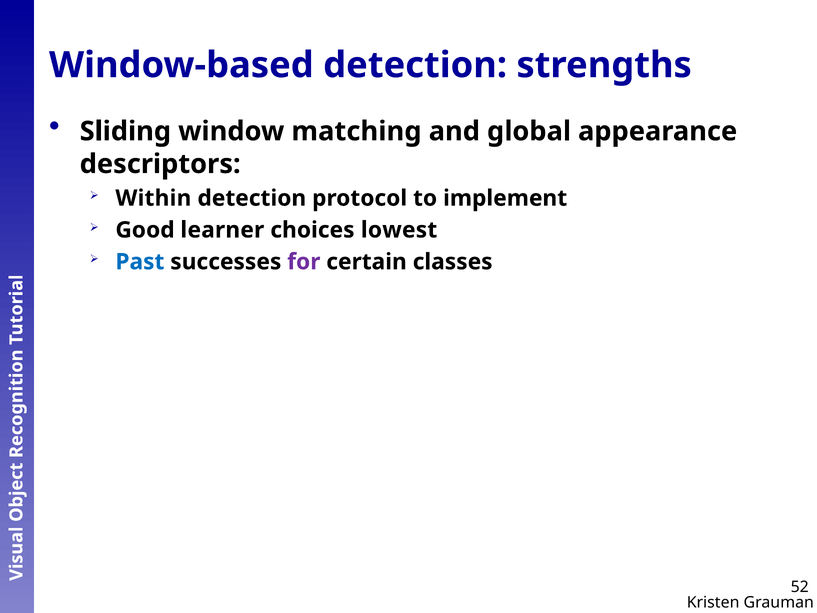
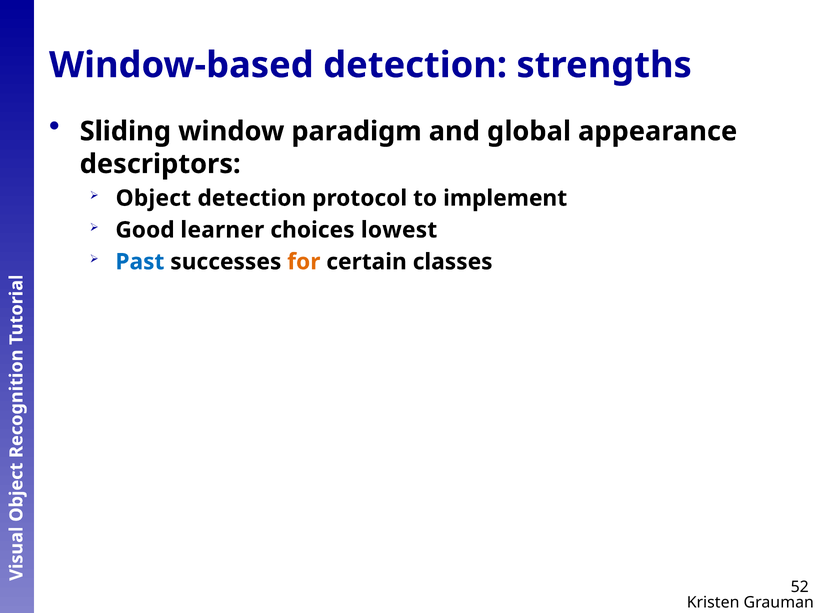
matching: matching -> paradigm
Within: Within -> Object
for colour: purple -> orange
